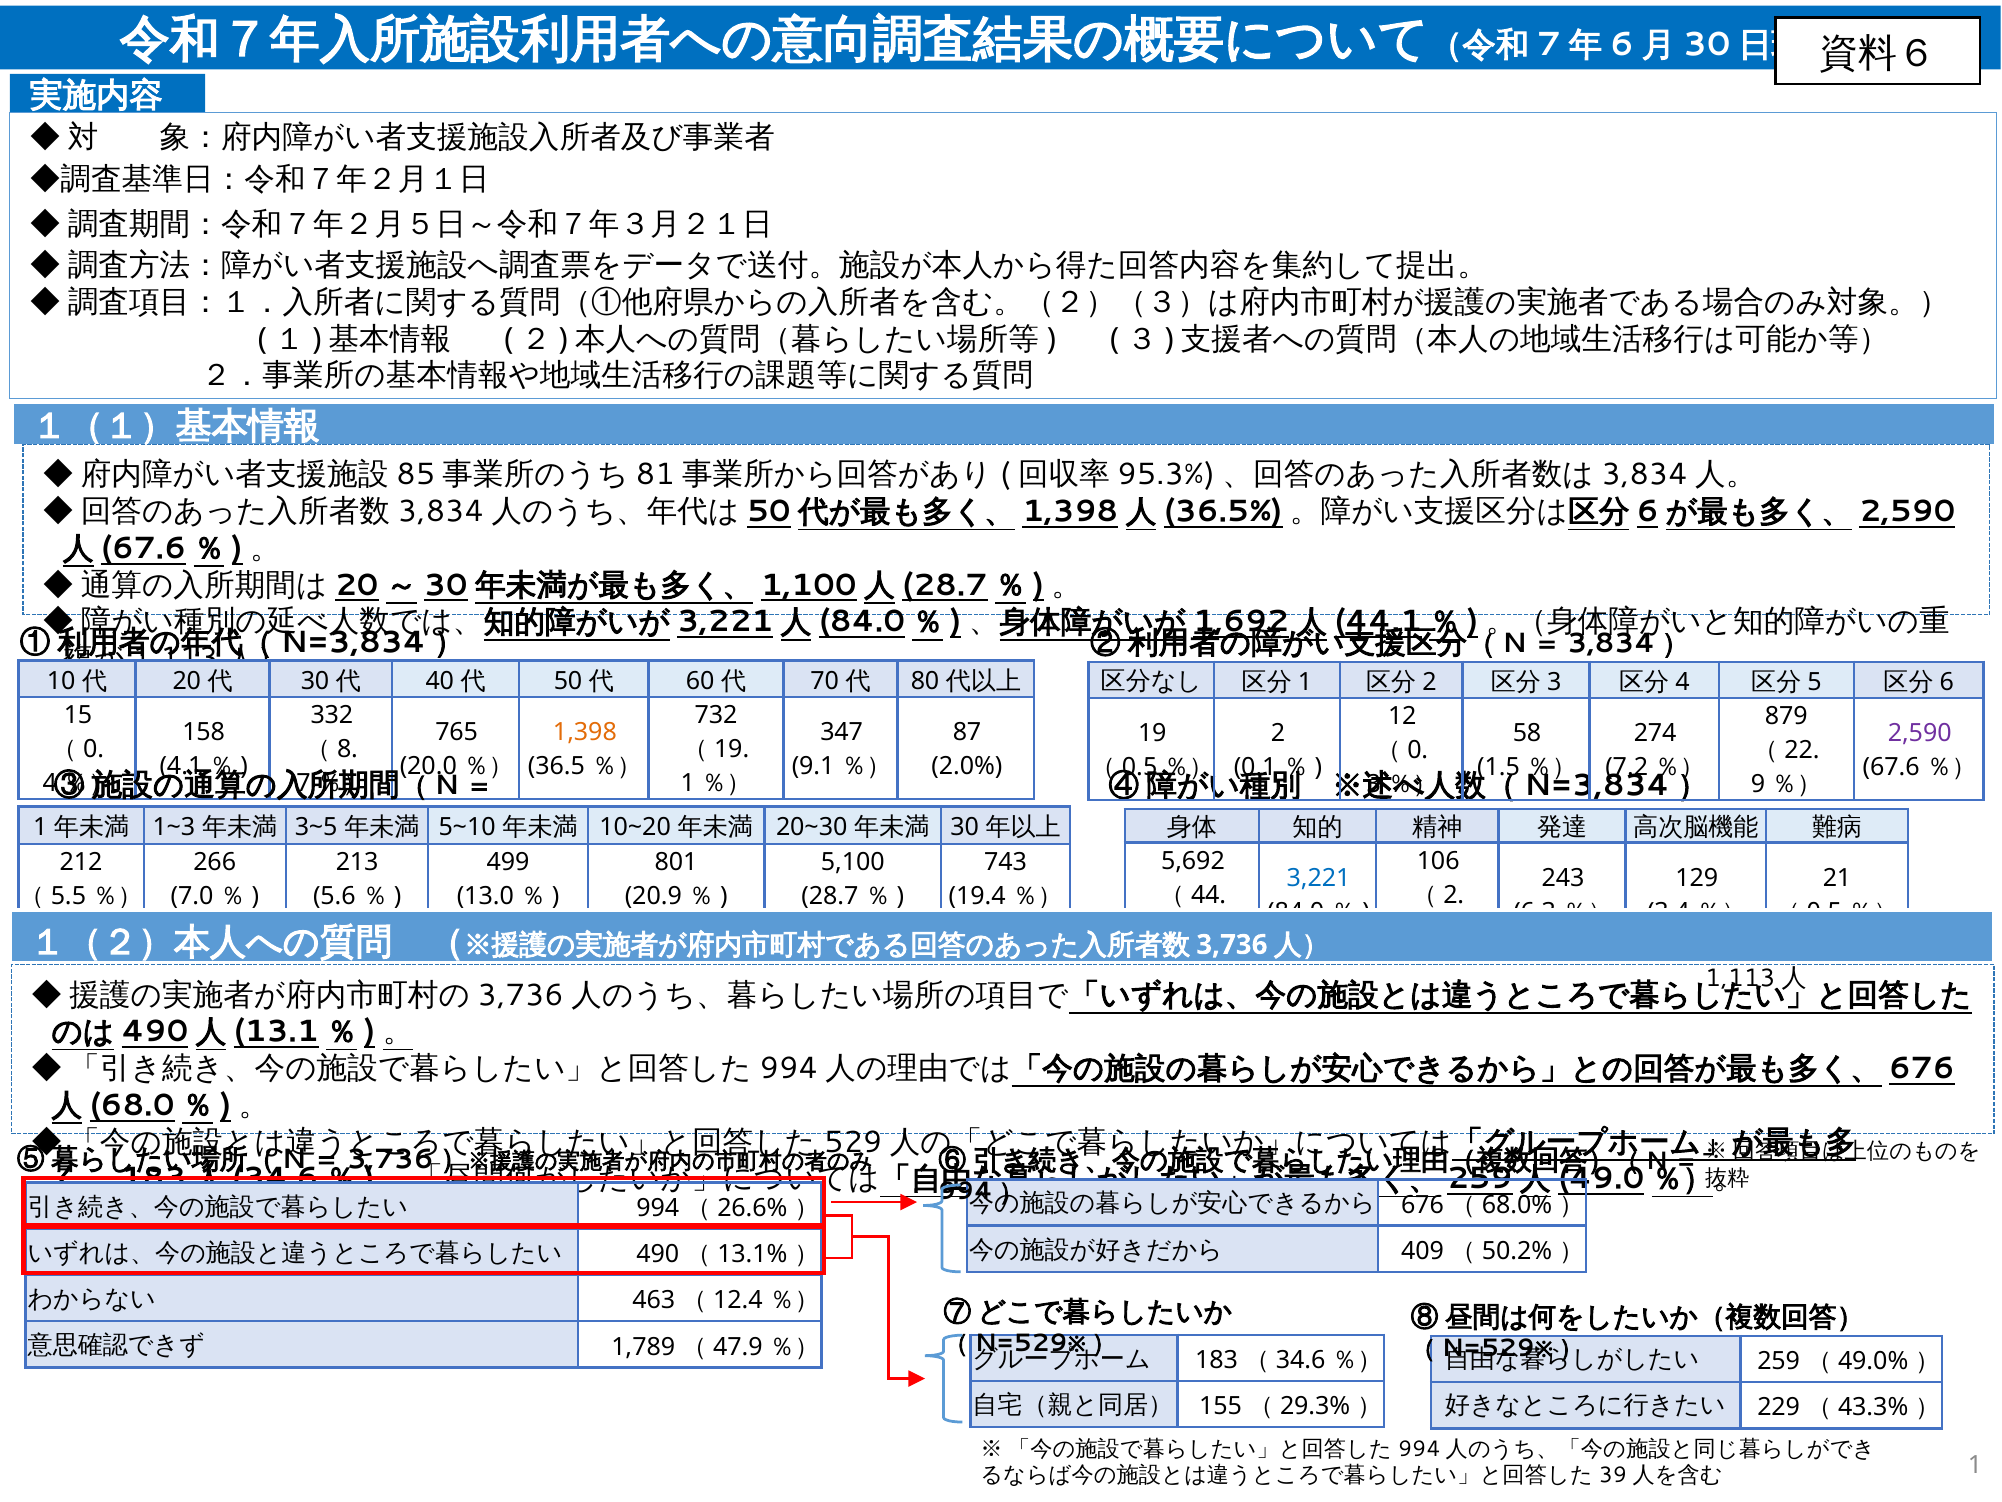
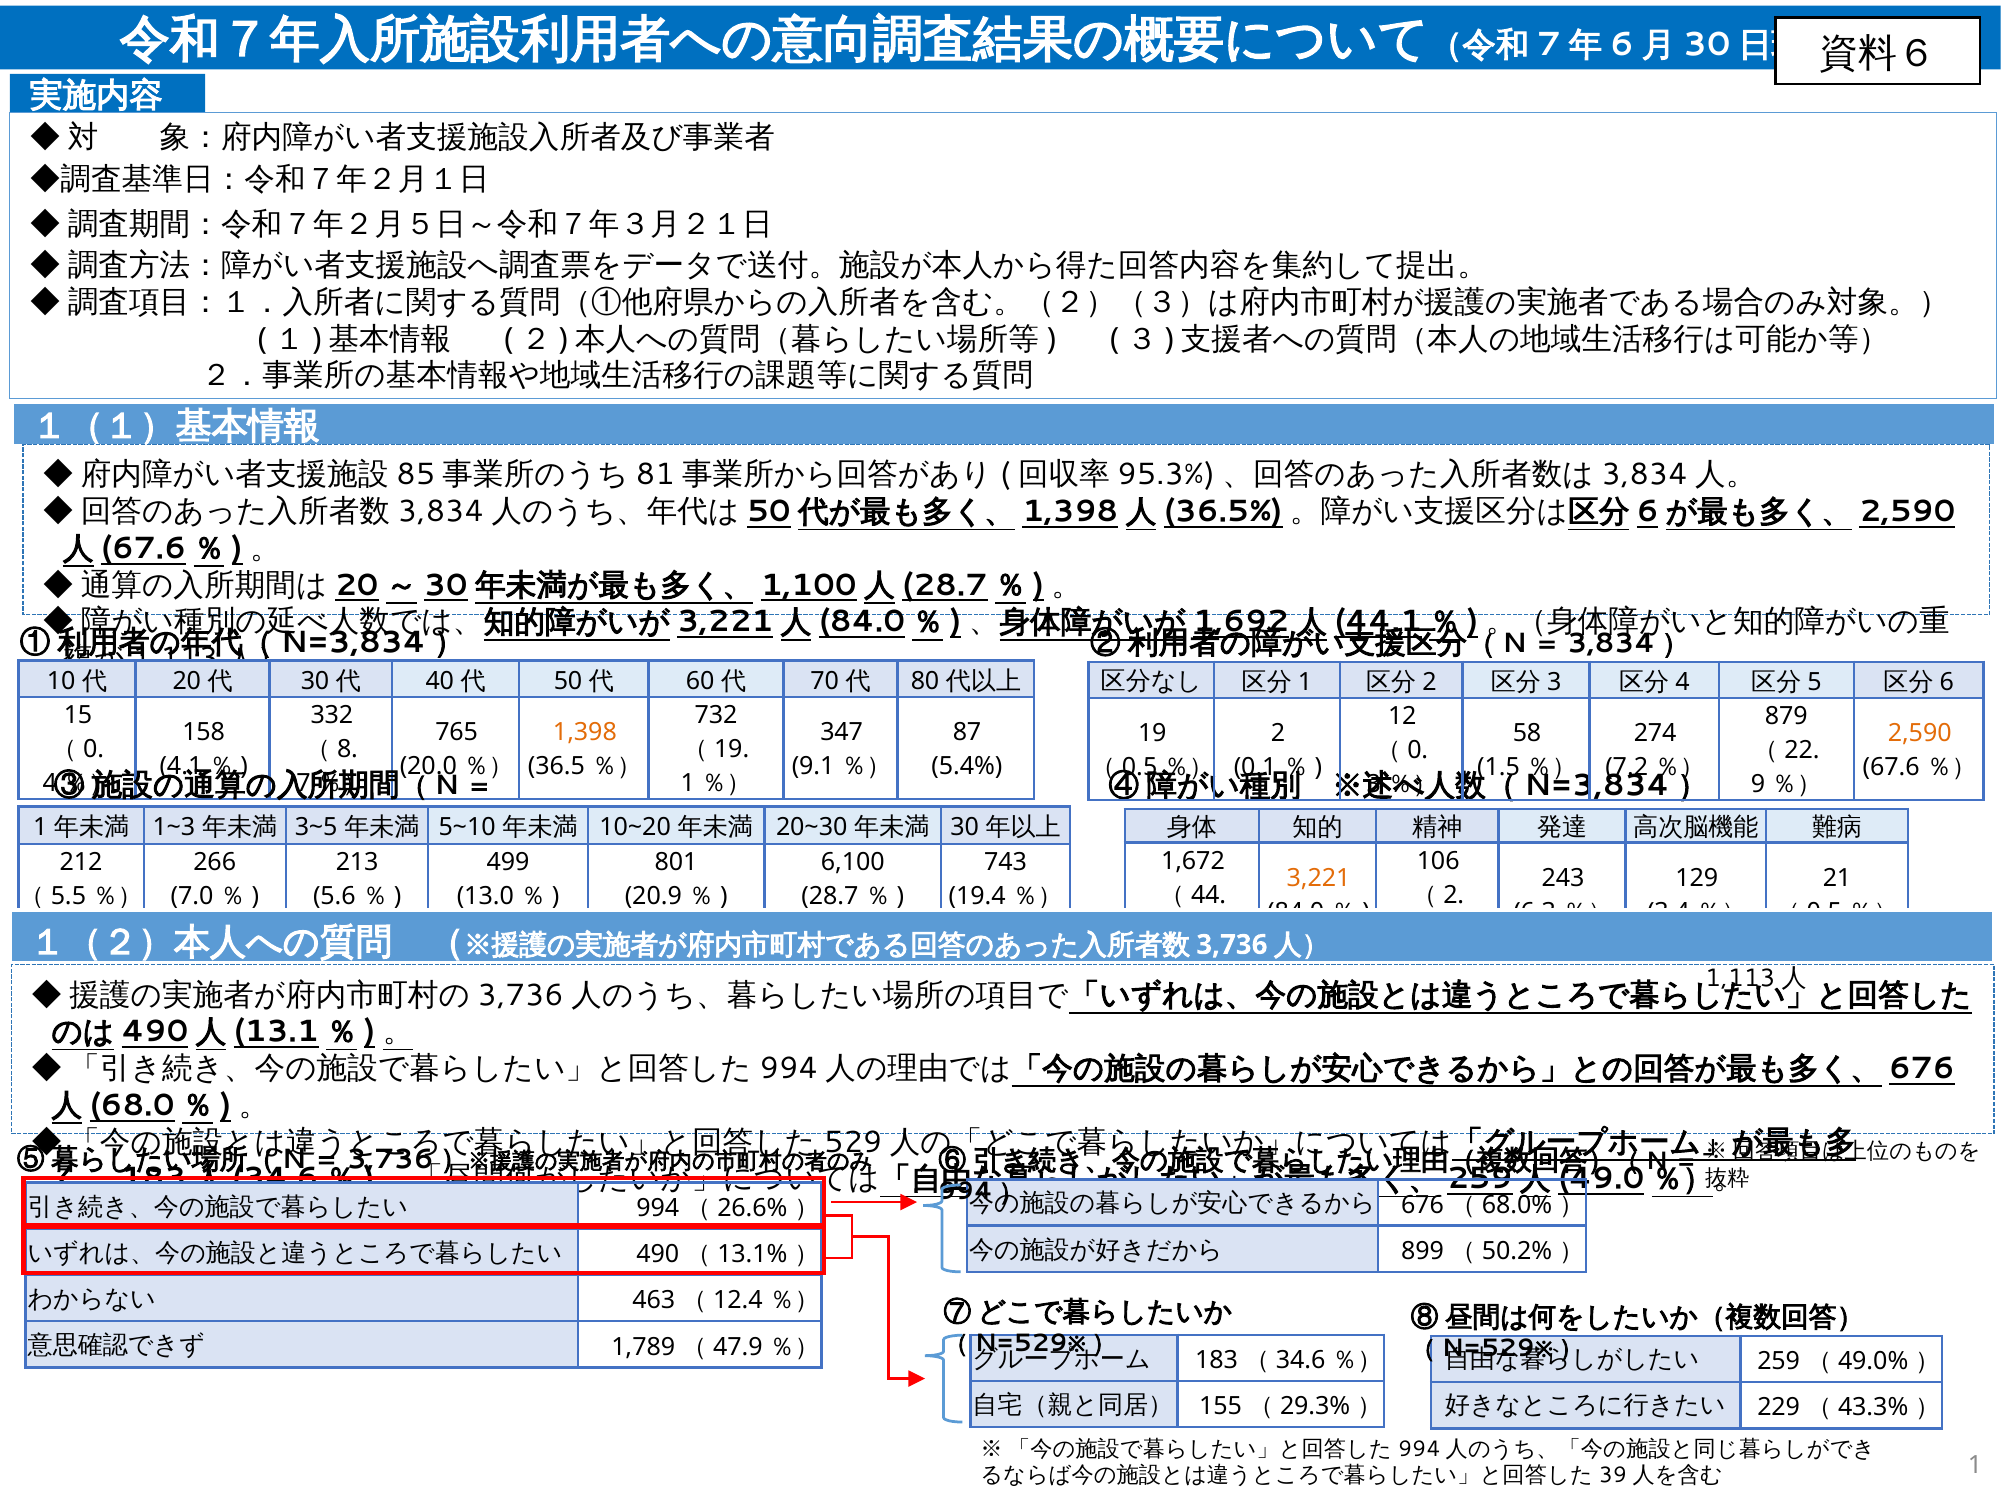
2,590 colour: purple -> orange
2.0%: 2.0% -> 5.4%
5,692: 5,692 -> 1,672
5,100: 5,100 -> 6,100
3,221 colour: blue -> orange
409: 409 -> 899
